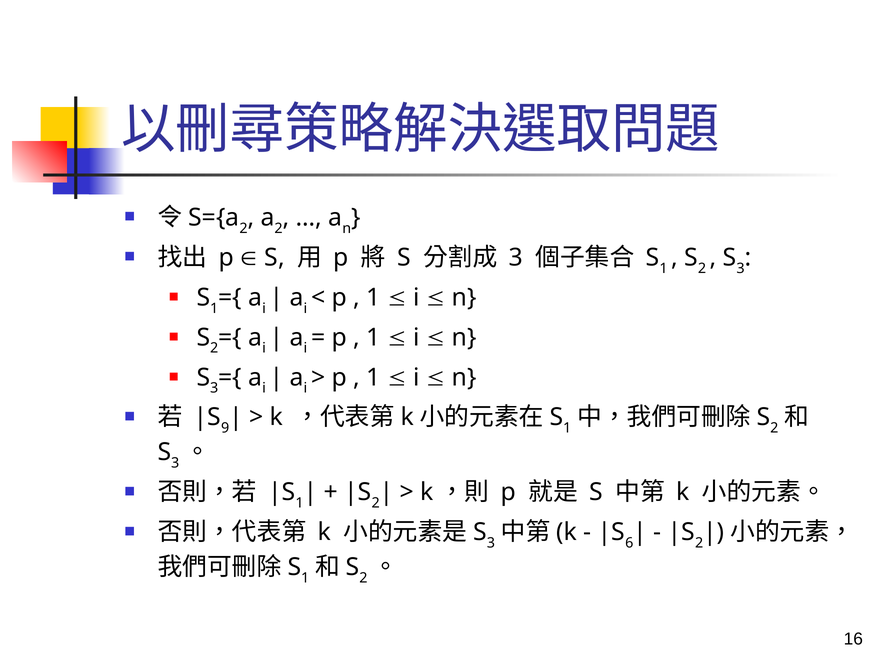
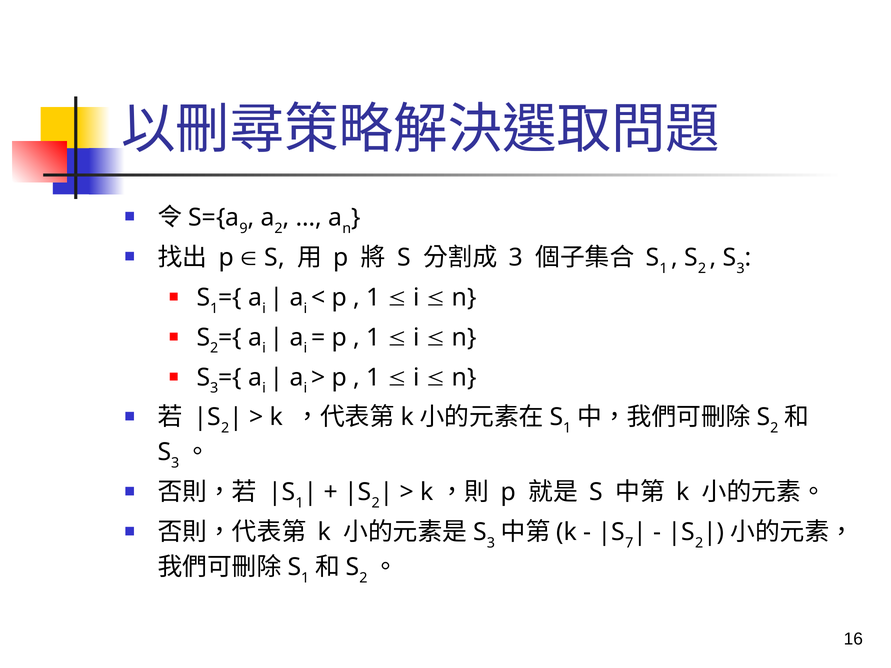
2 at (243, 229): 2 -> 9
9 at (225, 428): 9 -> 2
6: 6 -> 7
